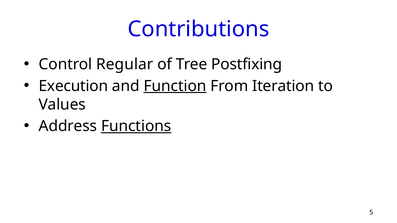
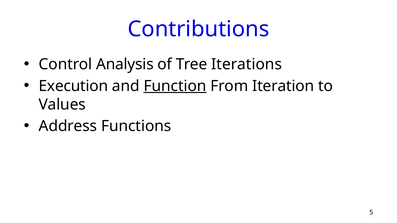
Regular: Regular -> Analysis
Postfixing: Postfixing -> Iterations
Functions underline: present -> none
